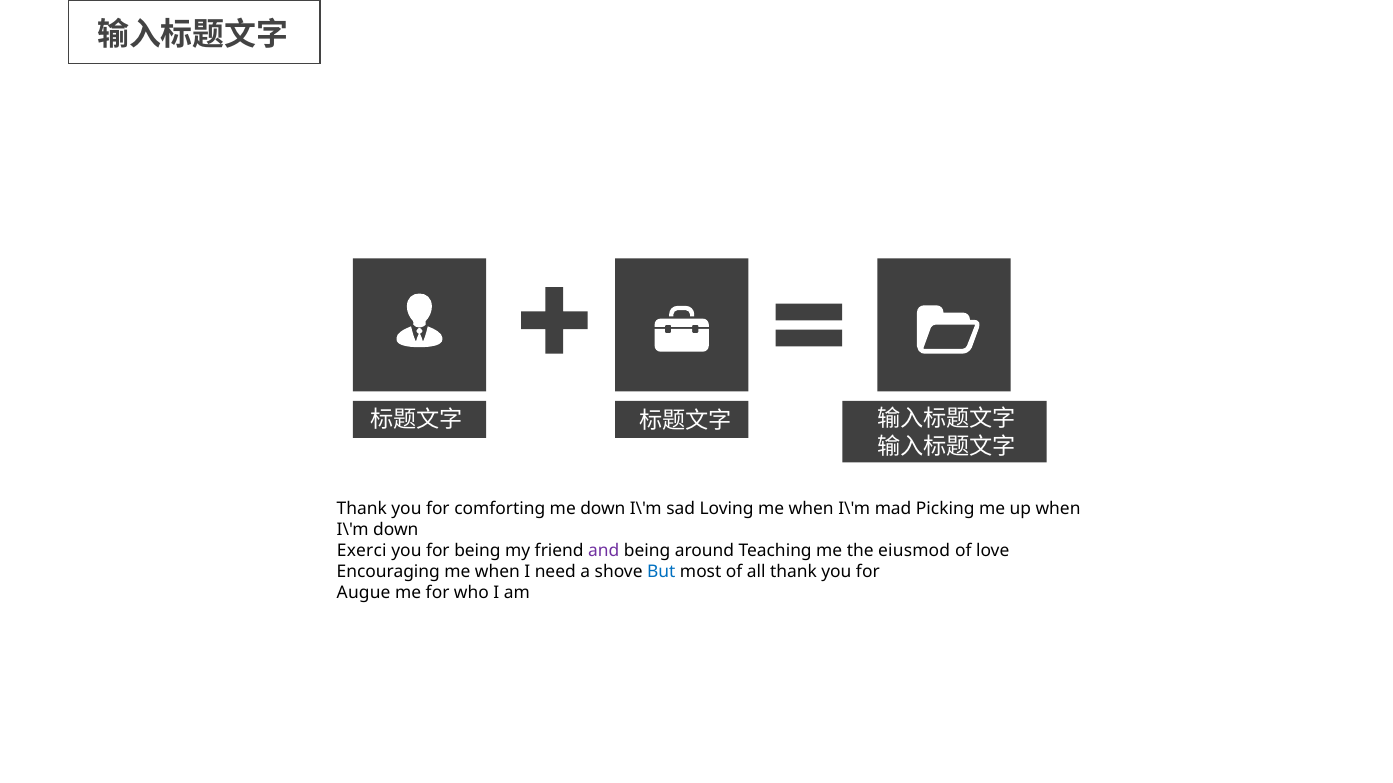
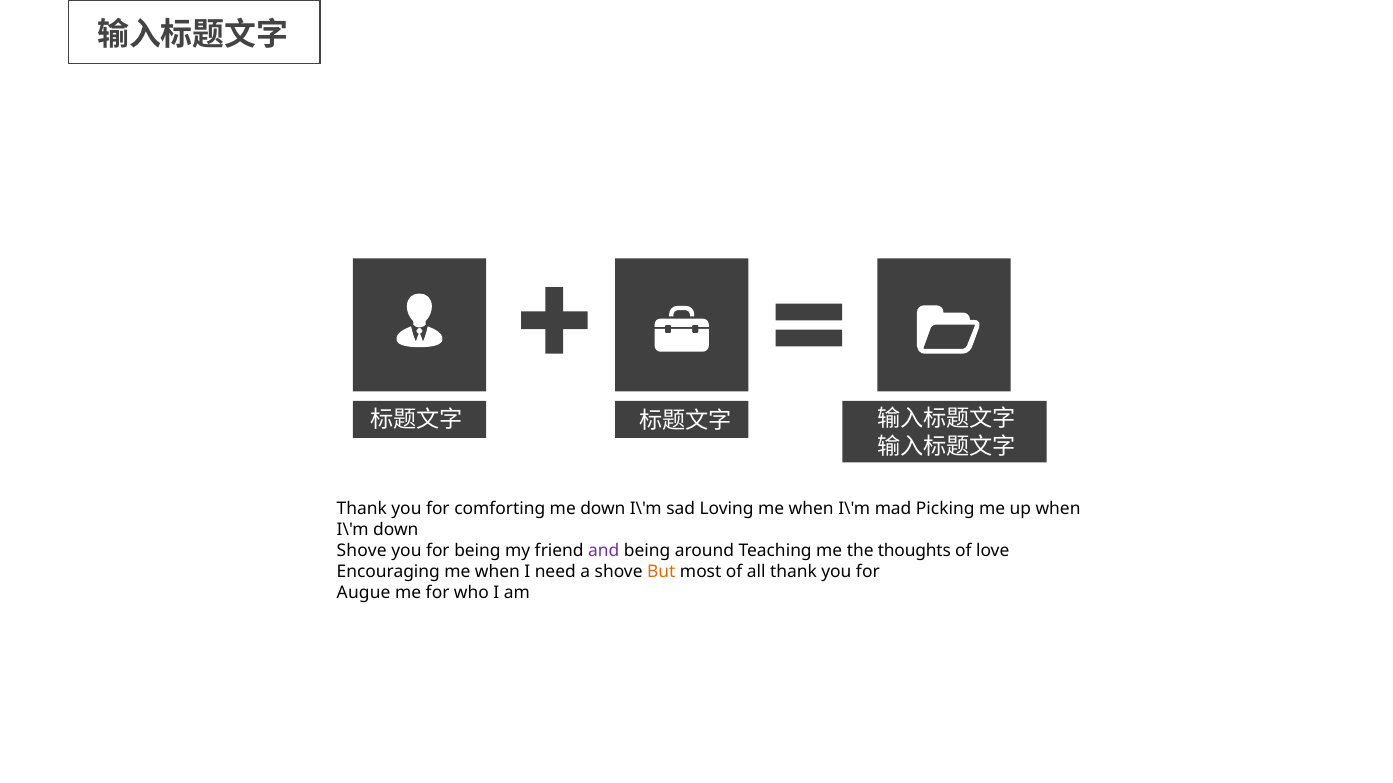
Exerci at (362, 551): Exerci -> Shove
eiusmod: eiusmod -> thoughts
But colour: blue -> orange
